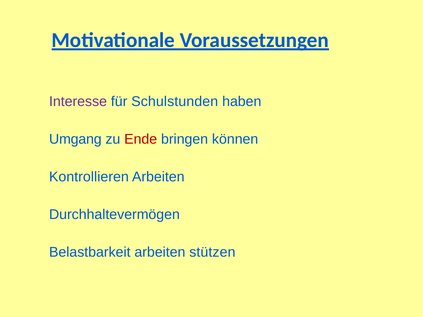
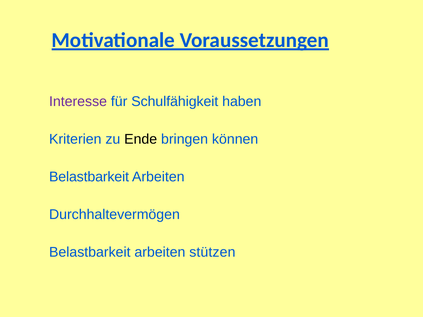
Schulstunden: Schulstunden -> Schulfähigkeit
Umgang: Umgang -> Kriterien
Ende colour: red -> black
Kontrollieren at (89, 177): Kontrollieren -> Belastbarkeit
